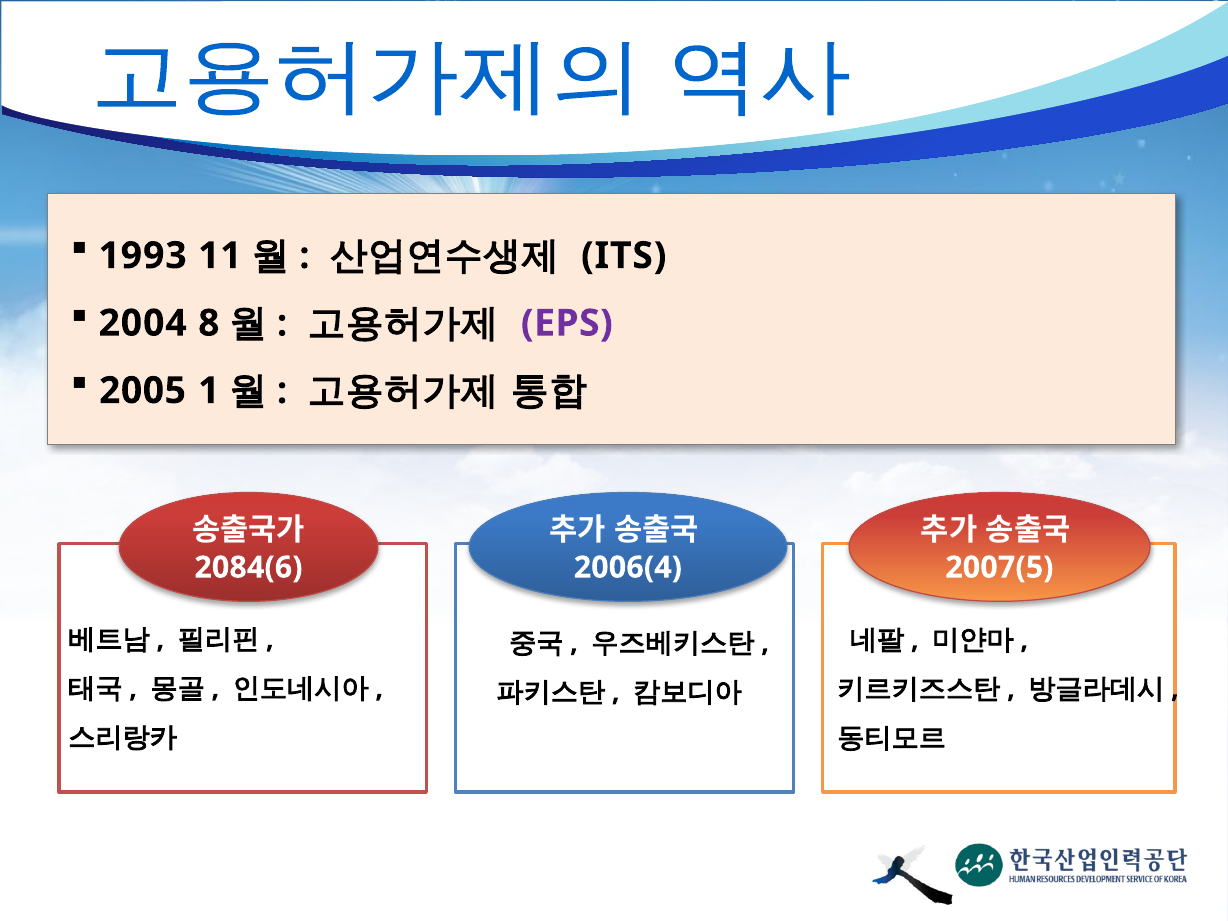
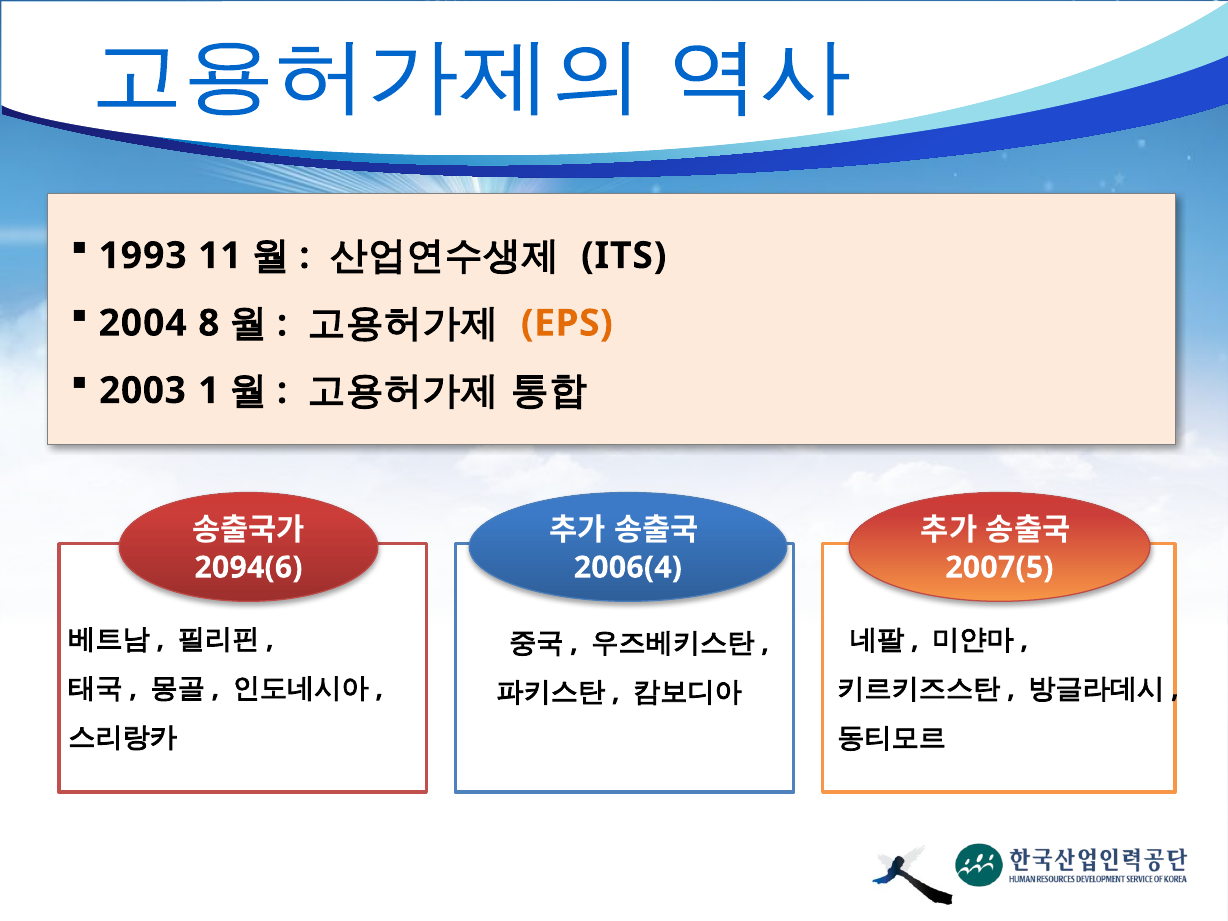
EPS colour: purple -> orange
2005: 2005 -> 2003
2084(6: 2084(6 -> 2094(6
